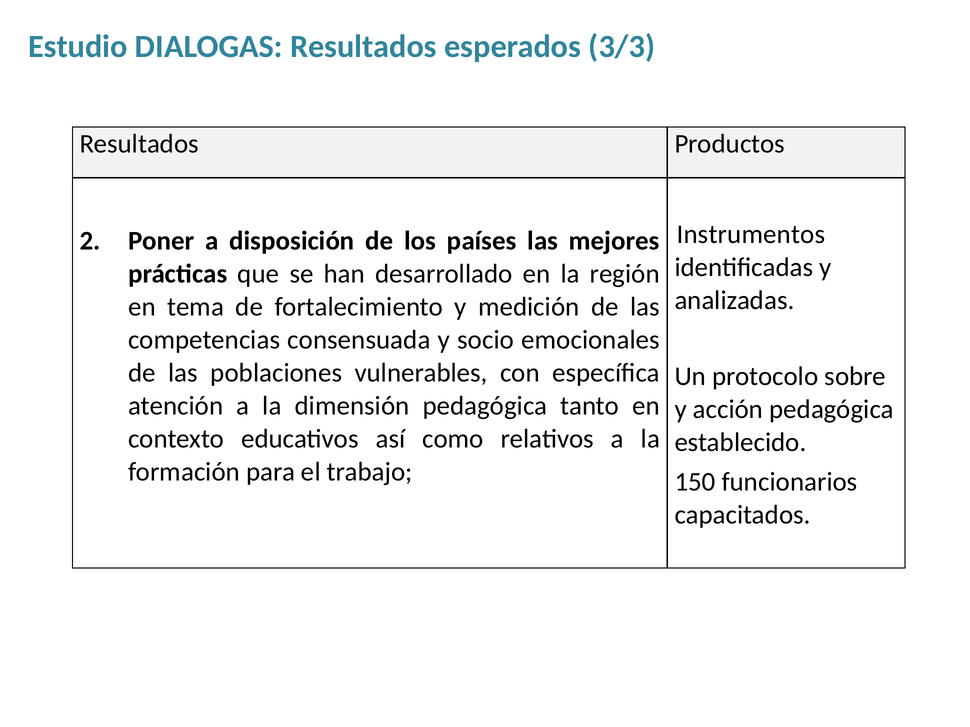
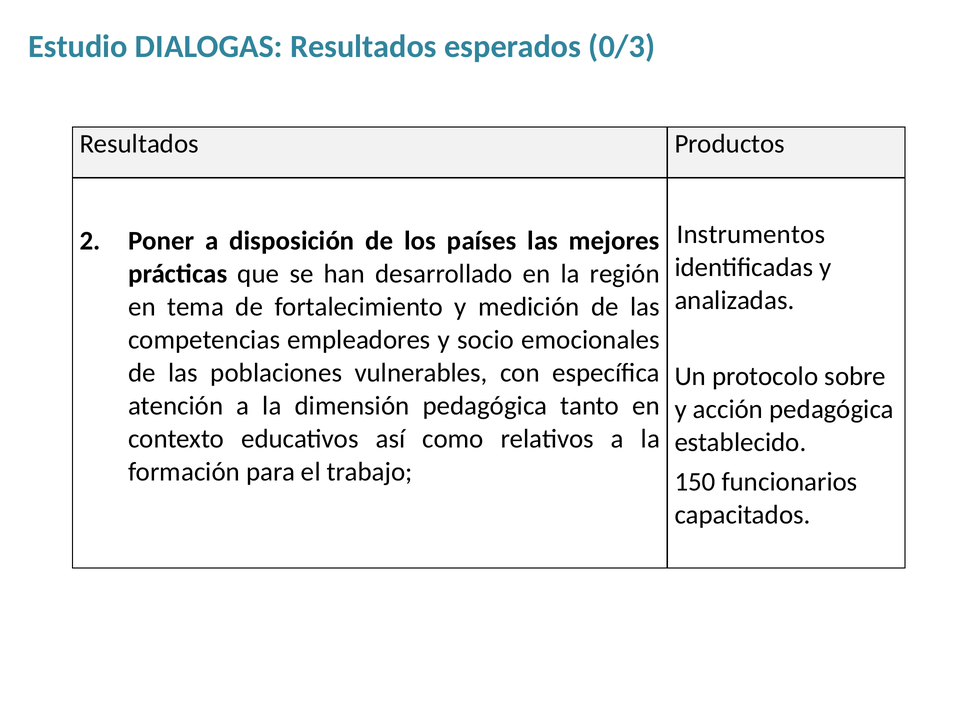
3/3: 3/3 -> 0/3
consensuada: consensuada -> empleadores
